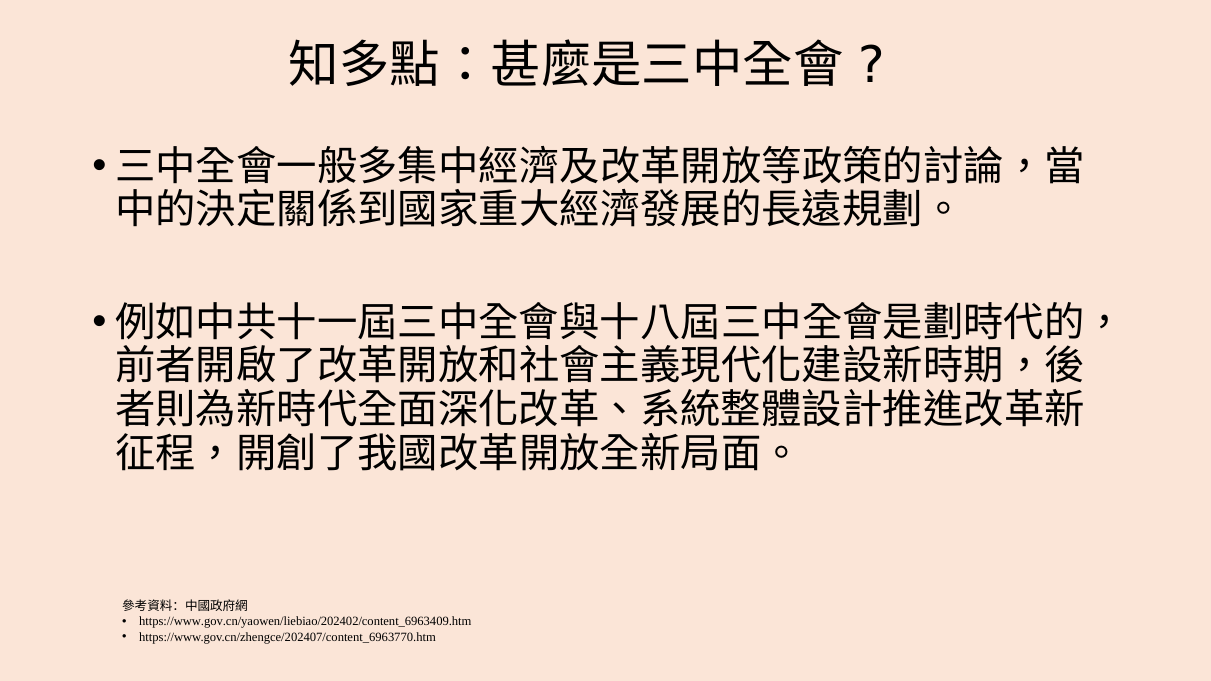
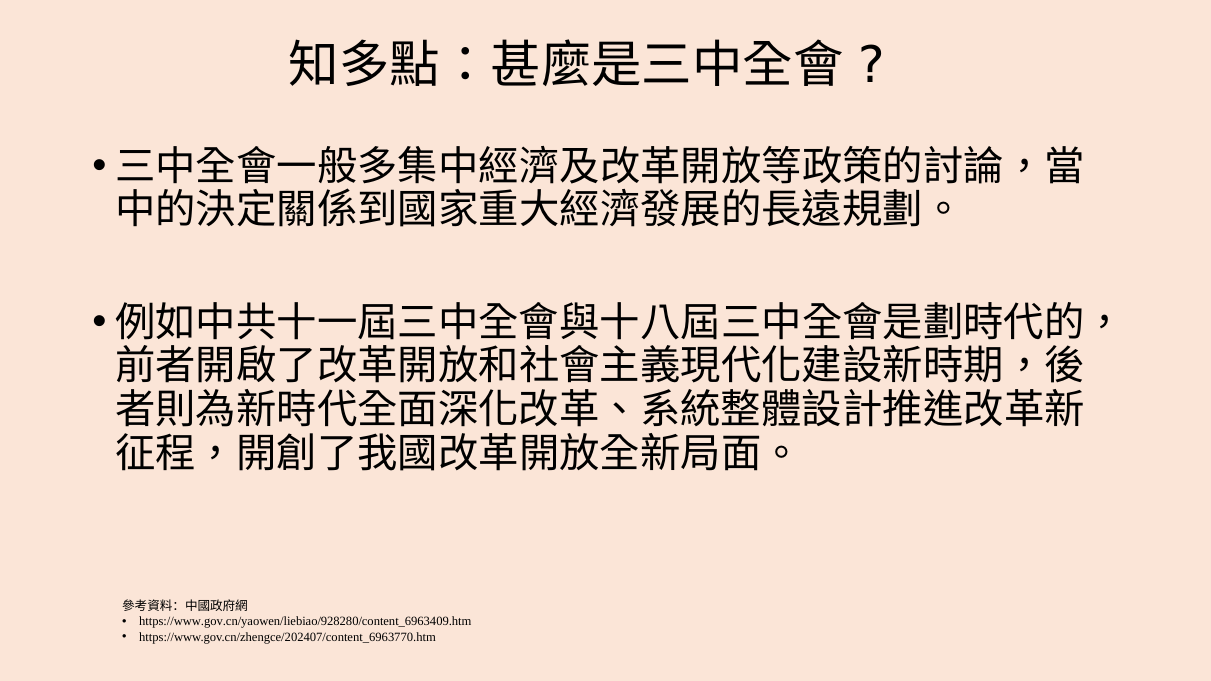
https://www.gov.cn/yaowen/liebiao/202402/content_6963409.htm: https://www.gov.cn/yaowen/liebiao/202402/content_6963409.htm -> https://www.gov.cn/yaowen/liebiao/928280/content_6963409.htm
